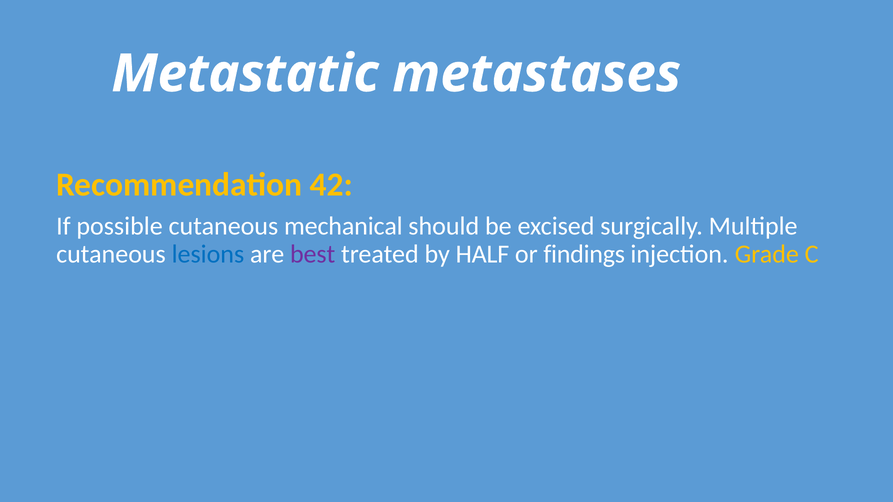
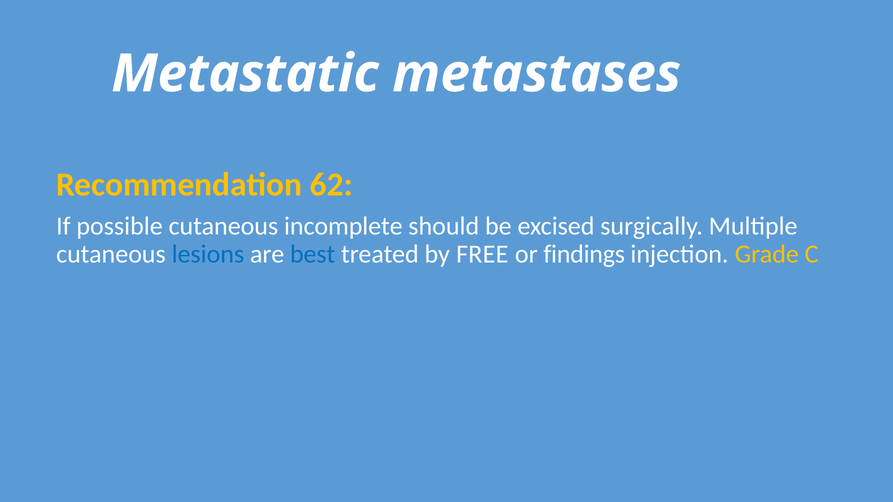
42: 42 -> 62
mechanical: mechanical -> incomplete
best colour: purple -> blue
HALF: HALF -> FREE
